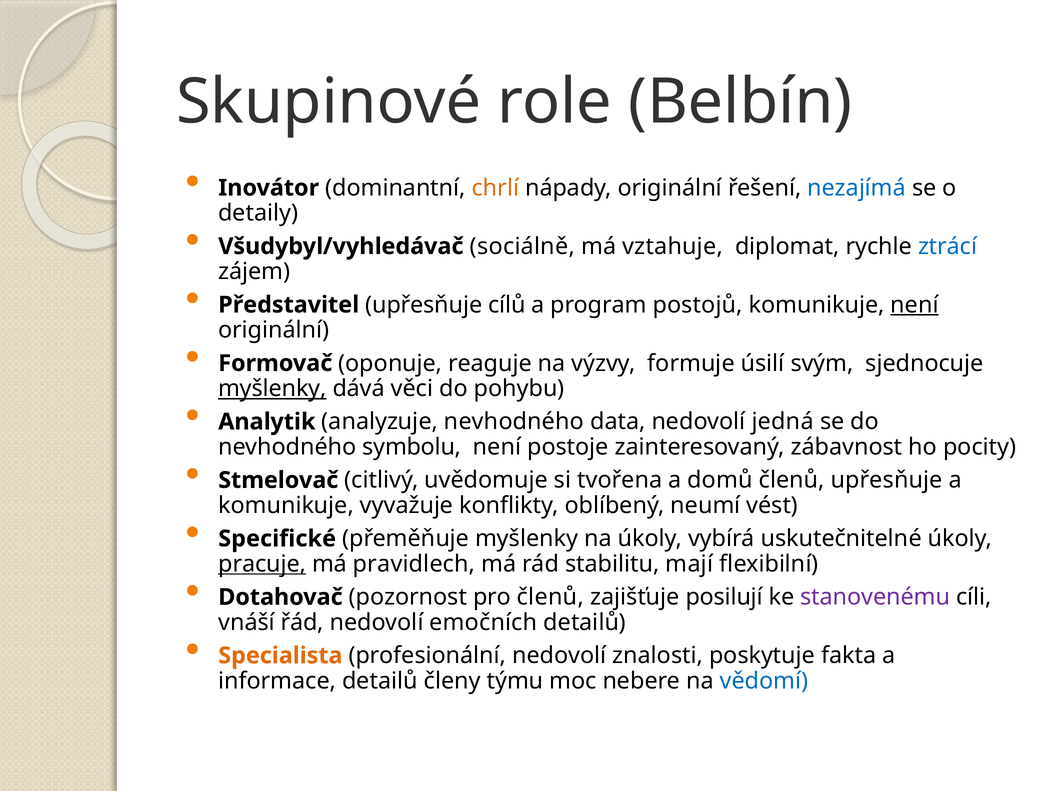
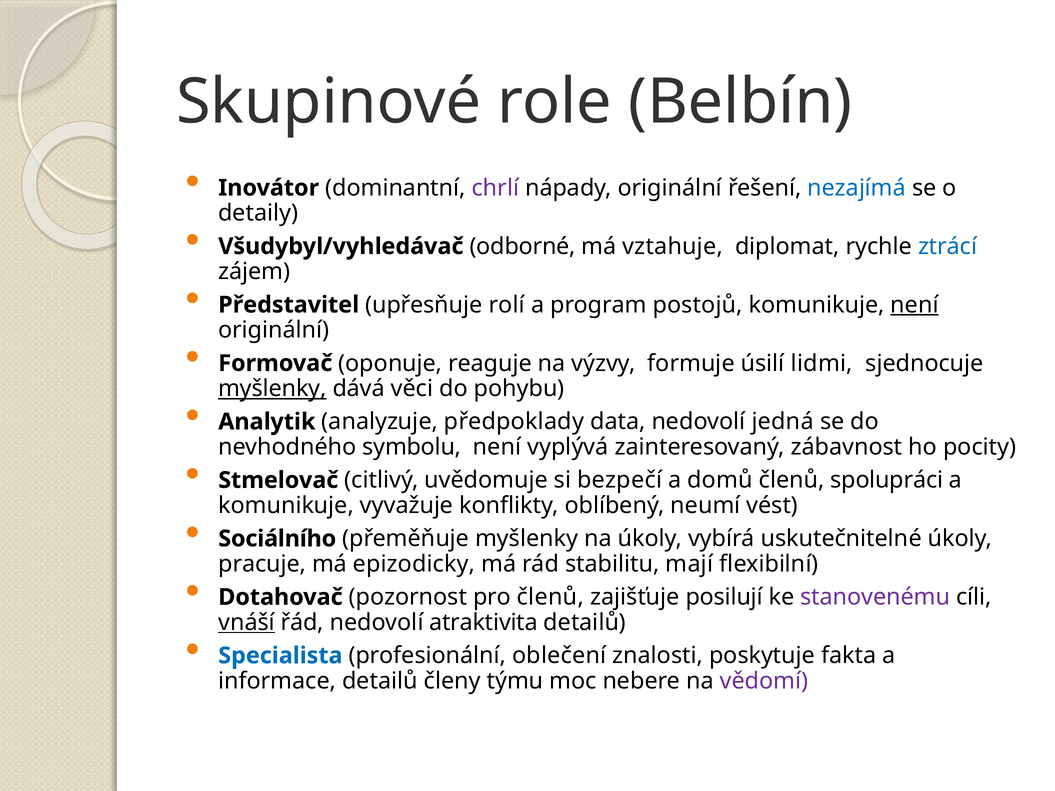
chrlí colour: orange -> purple
sociálně: sociálně -> odborné
cílů: cílů -> rolí
svým: svým -> lidmi
analyzuje nevhodného: nevhodného -> předpoklady
postoje: postoje -> vyplývá
tvořena: tvořena -> bezpečí
členů upřesňuje: upřesňuje -> spolupráci
Specifické: Specifické -> Sociálního
pracuje underline: present -> none
pravidlech: pravidlech -> epizodicky
vnáší underline: none -> present
emočních: emočních -> atraktivita
Specialista colour: orange -> blue
profesionální nedovolí: nedovolí -> oblečení
vědomí colour: blue -> purple
